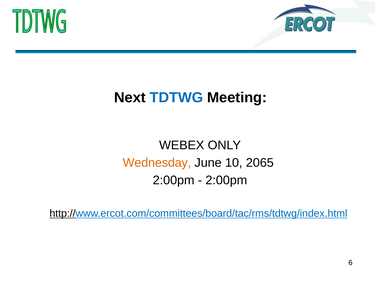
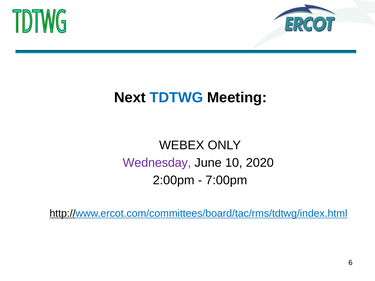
Wednesday colour: orange -> purple
2065: 2065 -> 2020
2:00pm at (226, 180): 2:00pm -> 7:00pm
